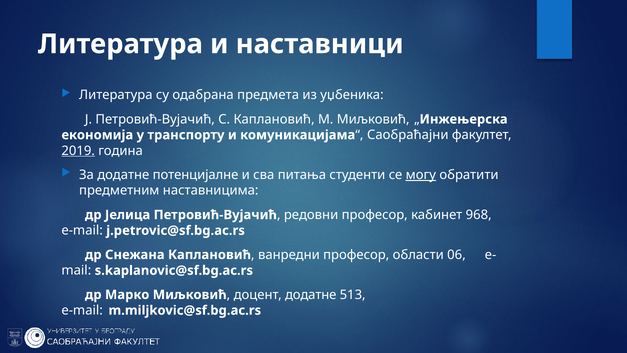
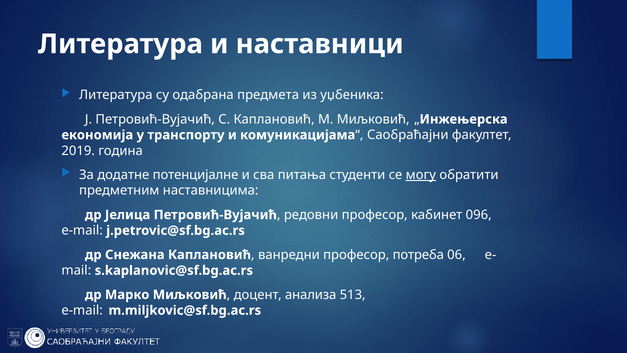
2019 underline: present -> none
968: 968 -> 096
области: области -> потреба
доцент додатне: додатне -> анализа
